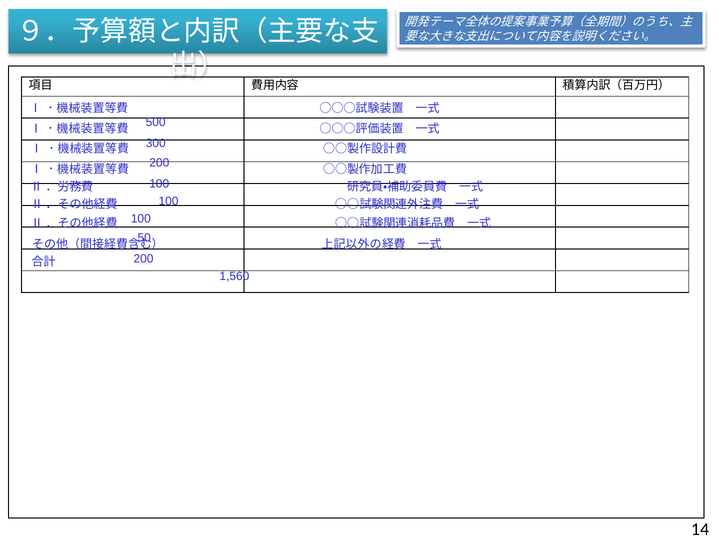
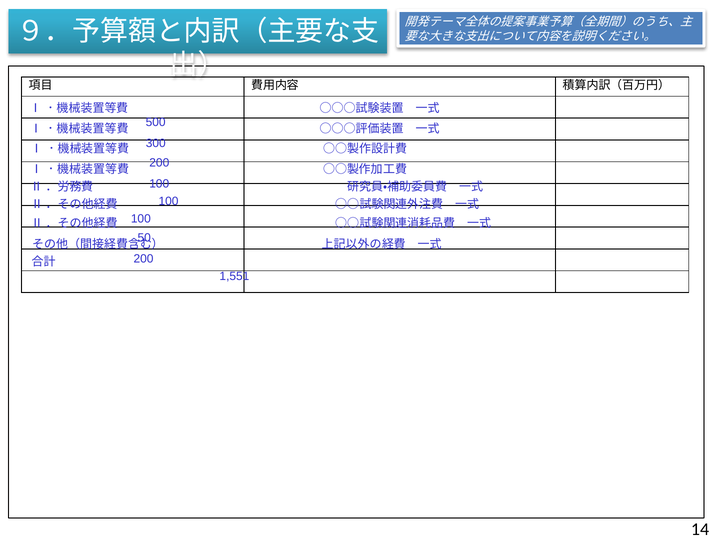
1,560: 1,560 -> 1,551
